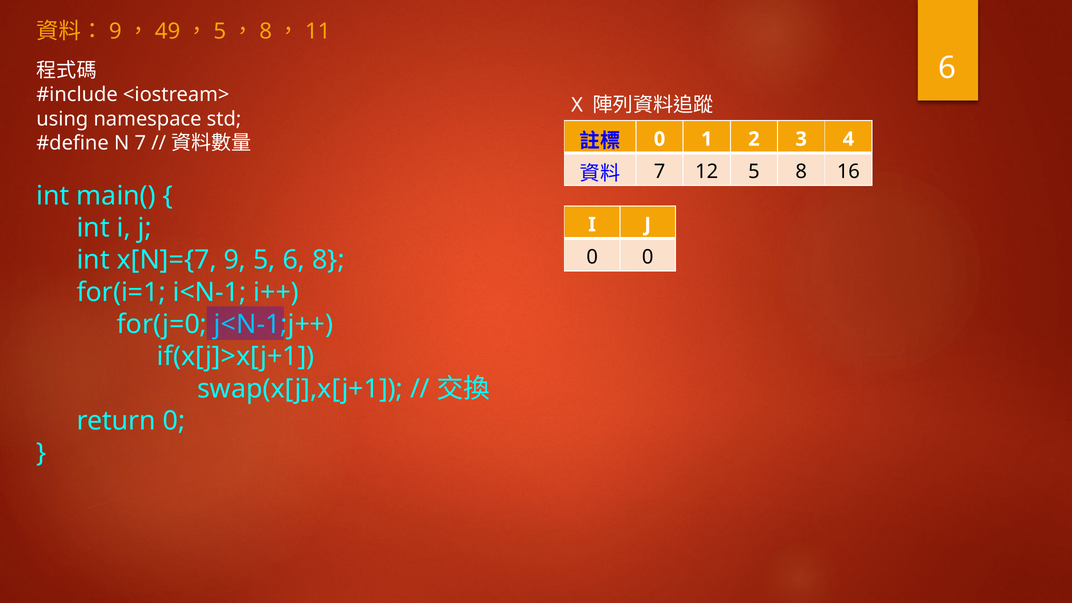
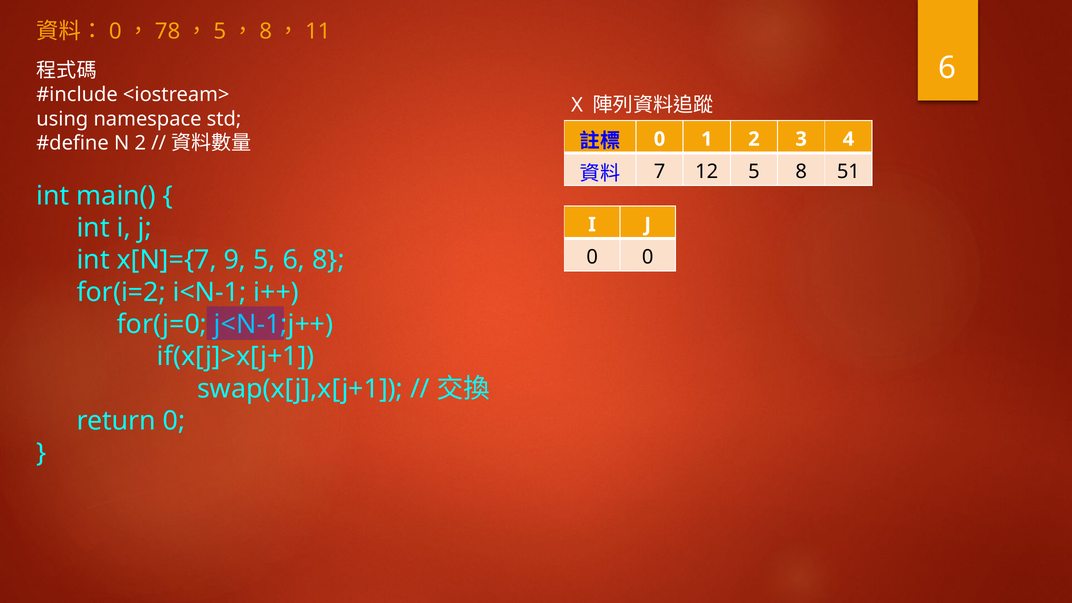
9 at (115, 31): 9 -> 0
49: 49 -> 78
N 7: 7 -> 2
16: 16 -> 51
for(i=1: for(i=1 -> for(i=2
